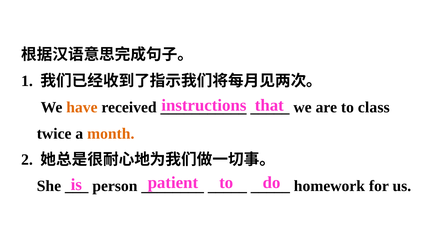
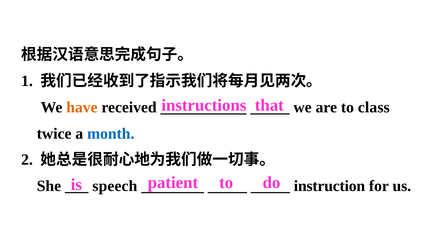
month colour: orange -> blue
person: person -> speech
homework: homework -> instruction
